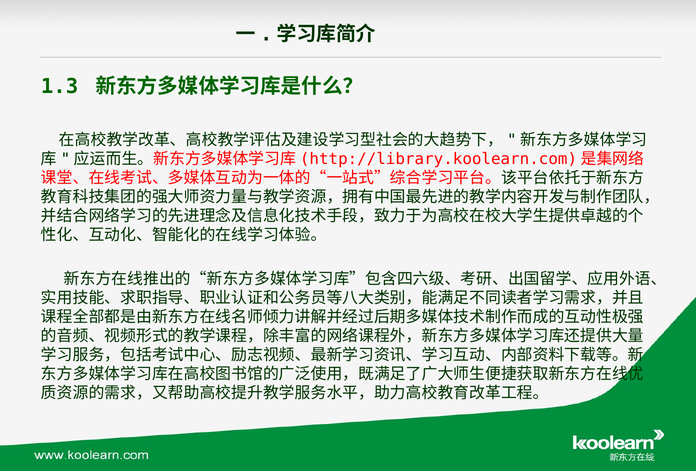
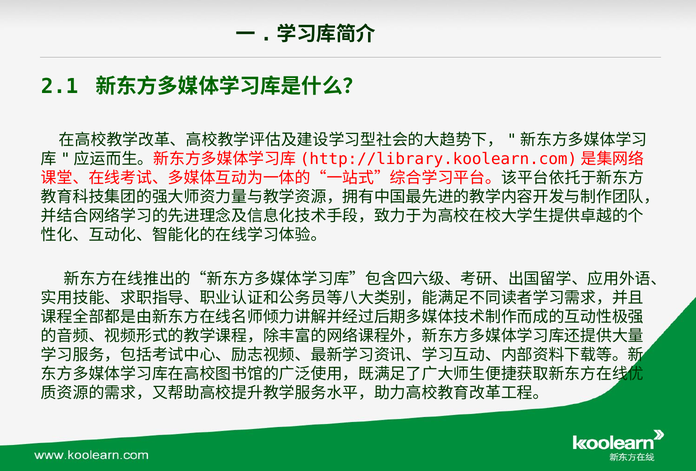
1.3: 1.3 -> 2.1
